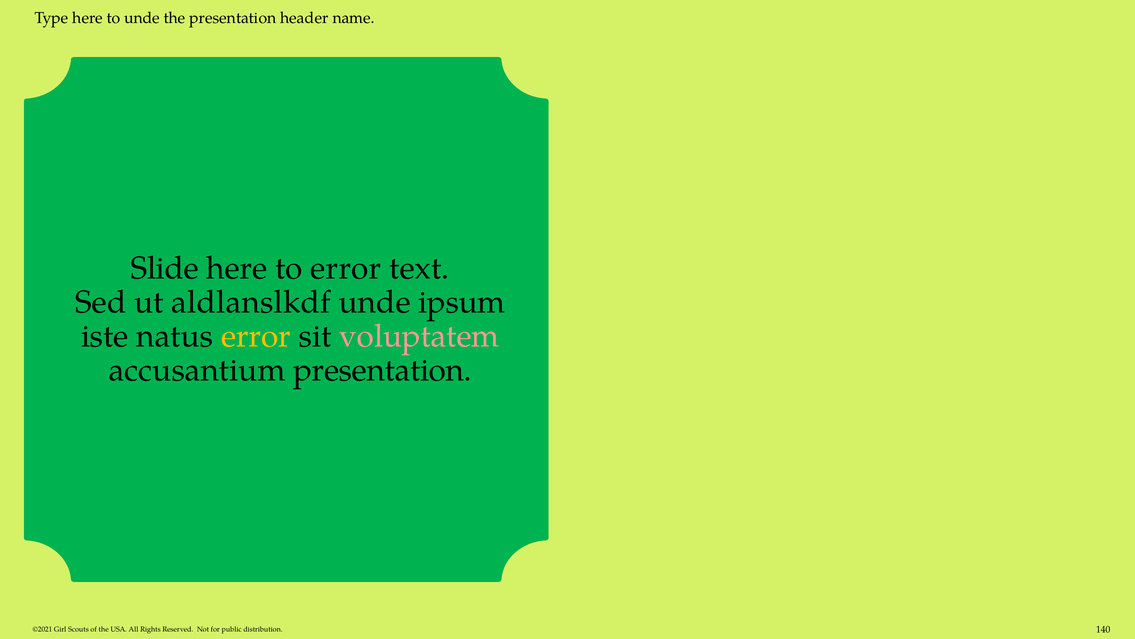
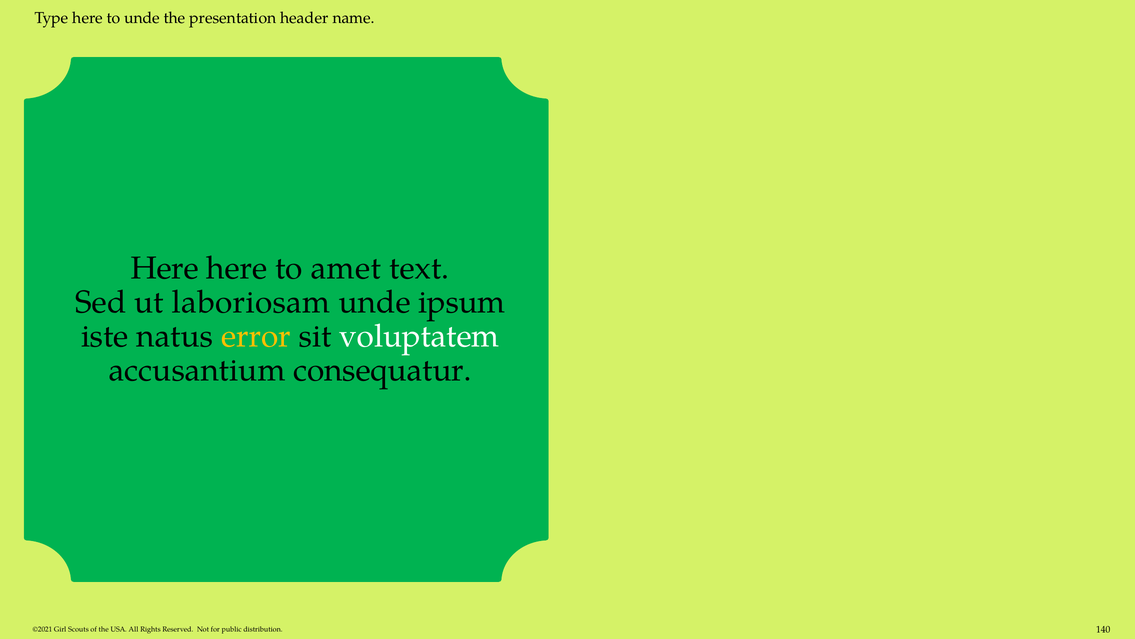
Slide at (165, 268): Slide -> Here
to error: error -> amet
aldlanslkdf: aldlanslkdf -> laboriosam
voluptatem colour: pink -> white
accusantium presentation: presentation -> consequatur
